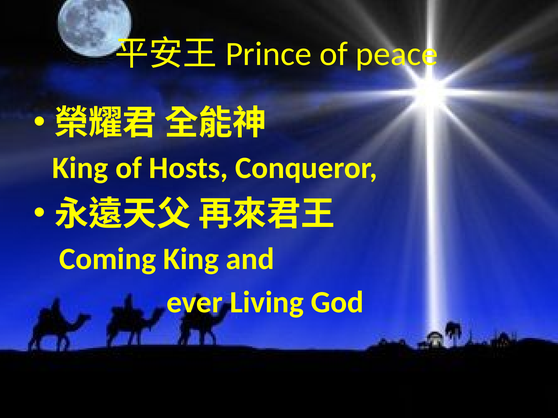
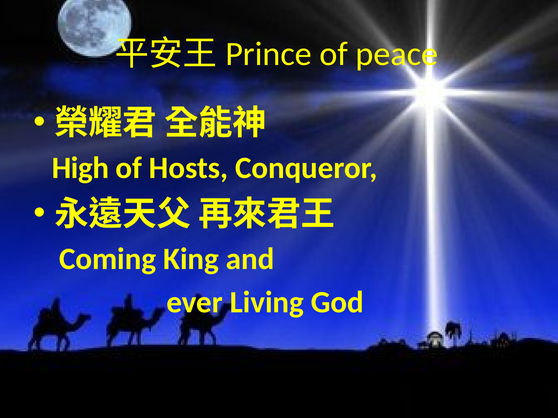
King at (80, 168): King -> High
